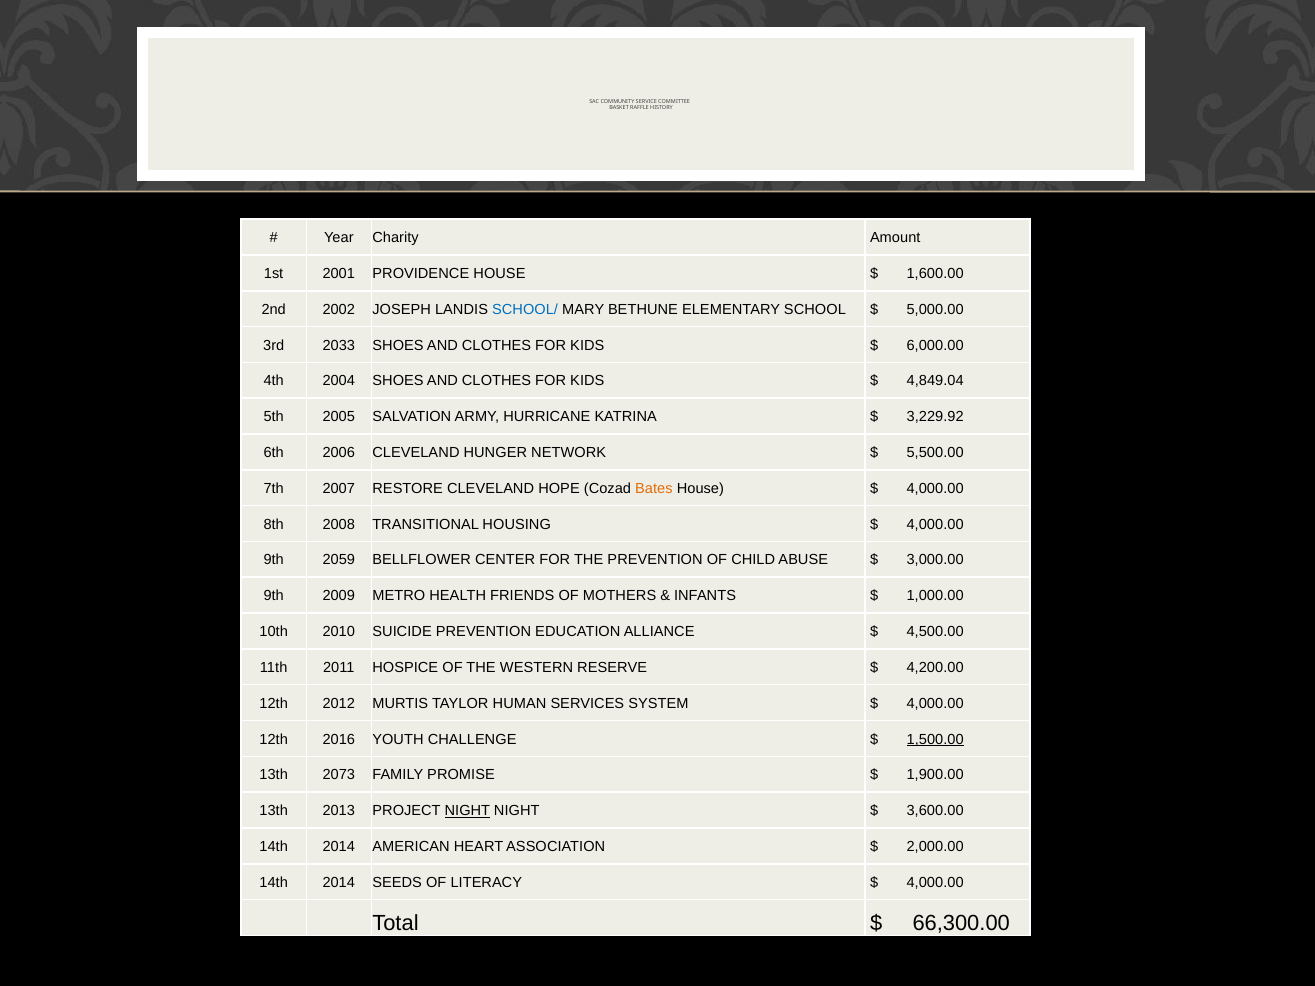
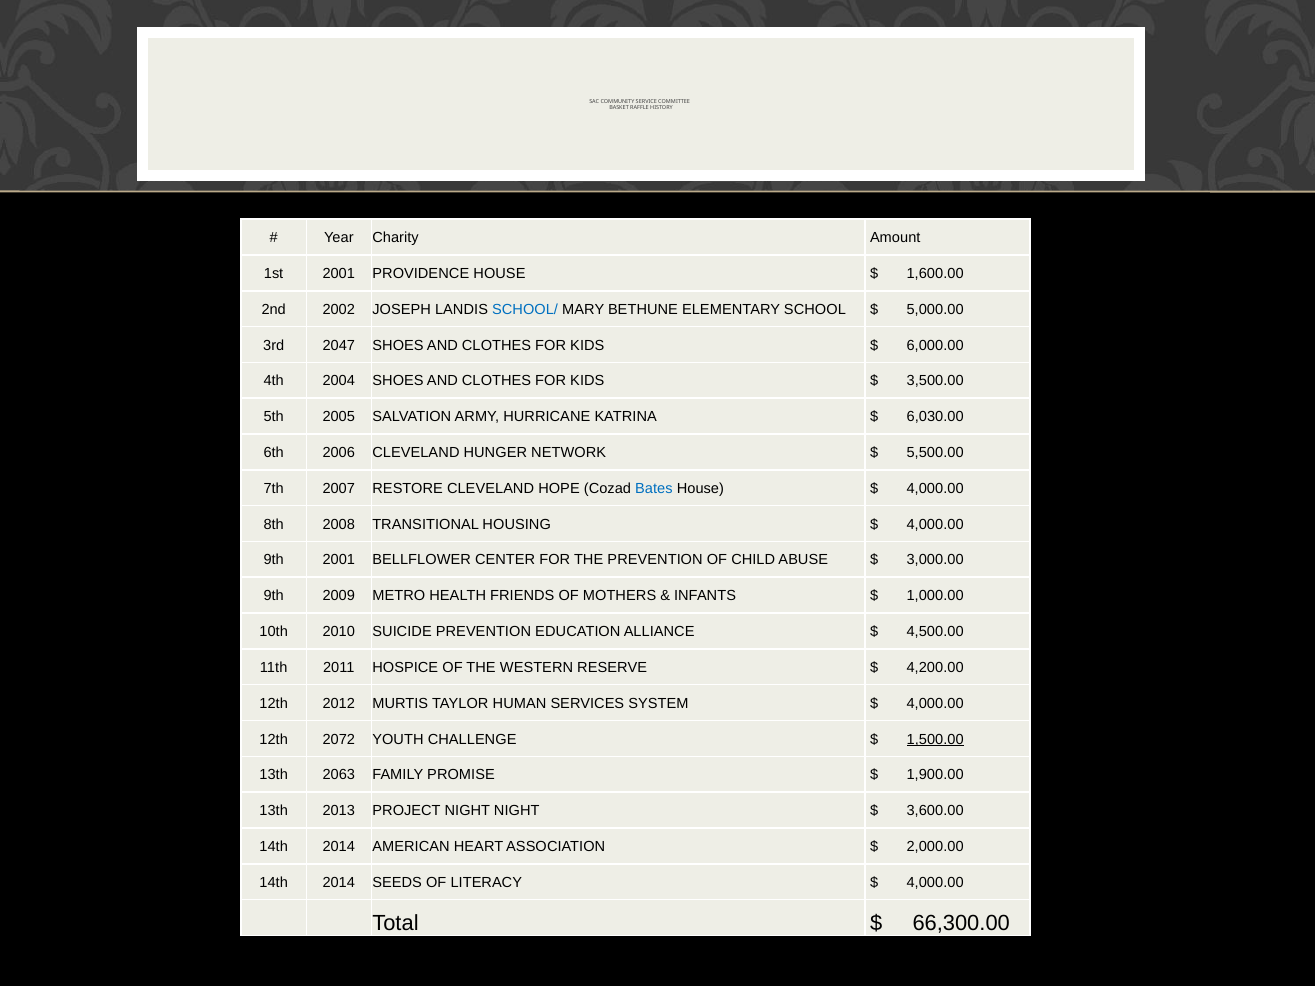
2033: 2033 -> 2047
4,849.04: 4,849.04 -> 3,500.00
3,229.92: 3,229.92 -> 6,030.00
Bates colour: orange -> blue
9th 2059: 2059 -> 2001
2016: 2016 -> 2072
2073: 2073 -> 2063
NIGHT at (467, 811) underline: present -> none
